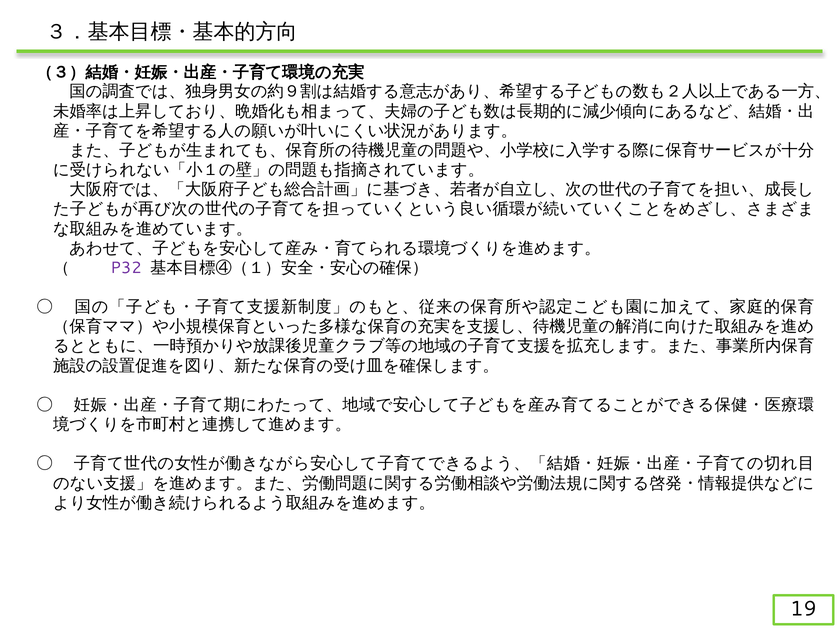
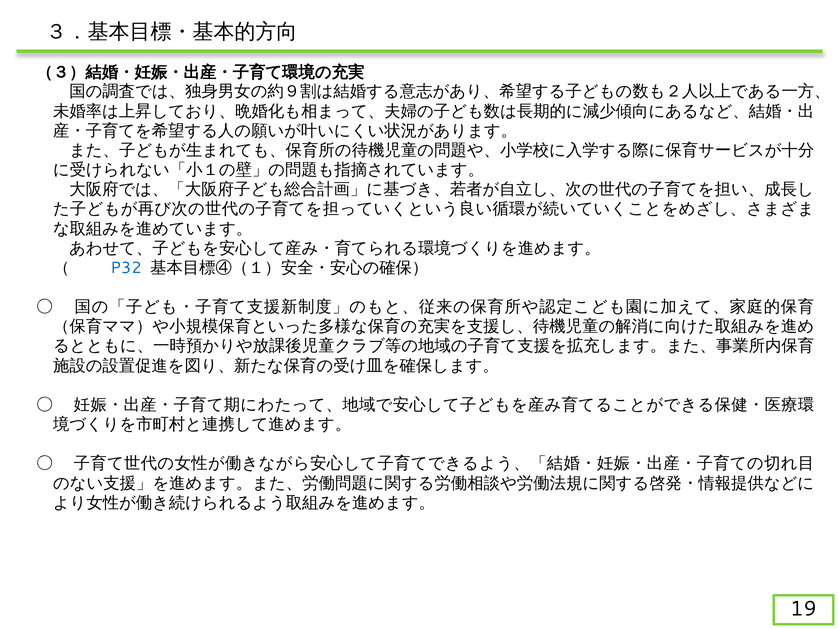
P32 colour: purple -> blue
